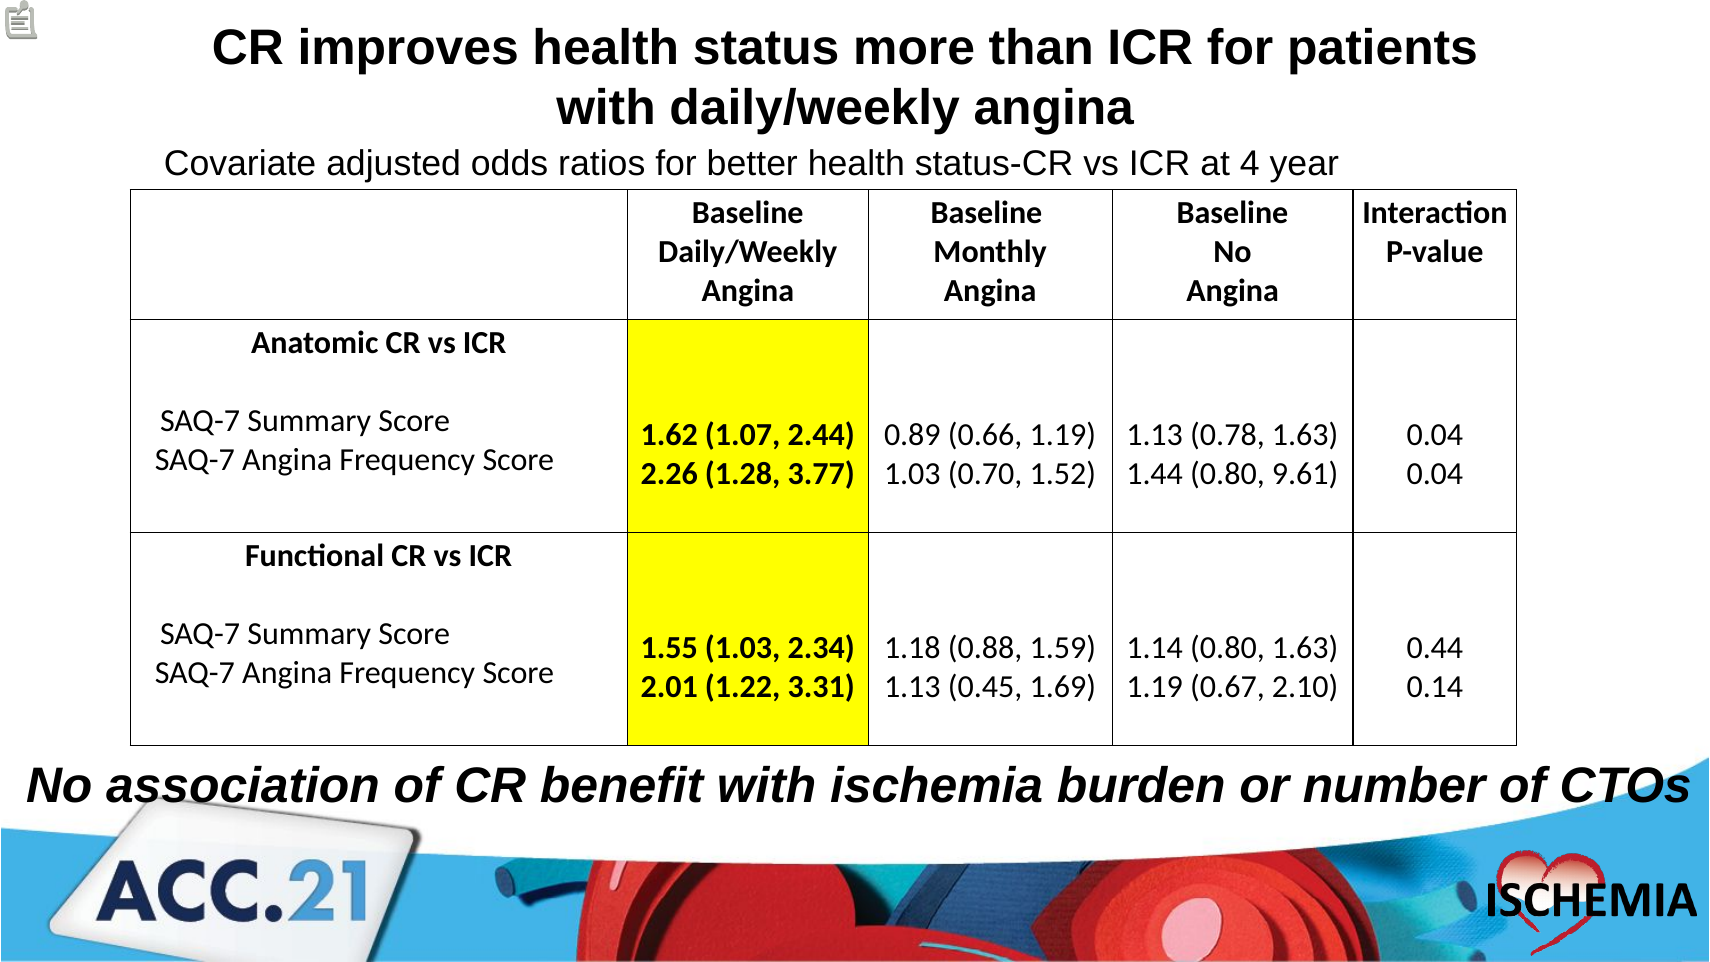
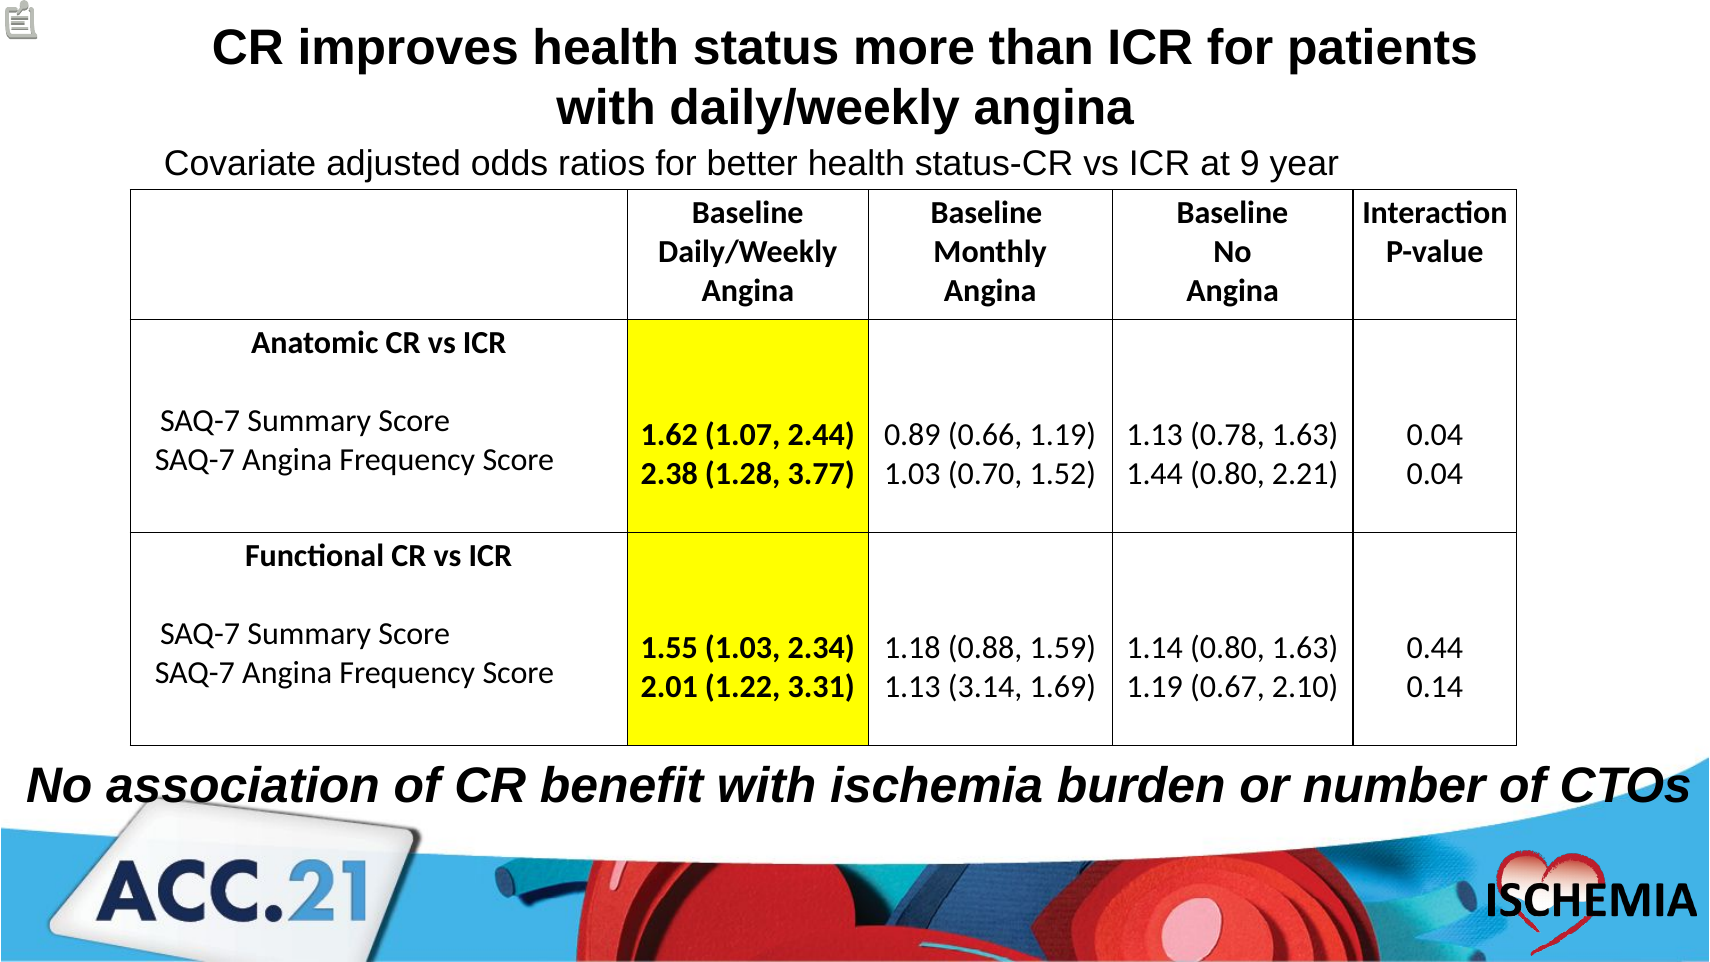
4: 4 -> 9
2.26: 2.26 -> 2.38
9.61: 9.61 -> 2.21
0.45: 0.45 -> 3.14
